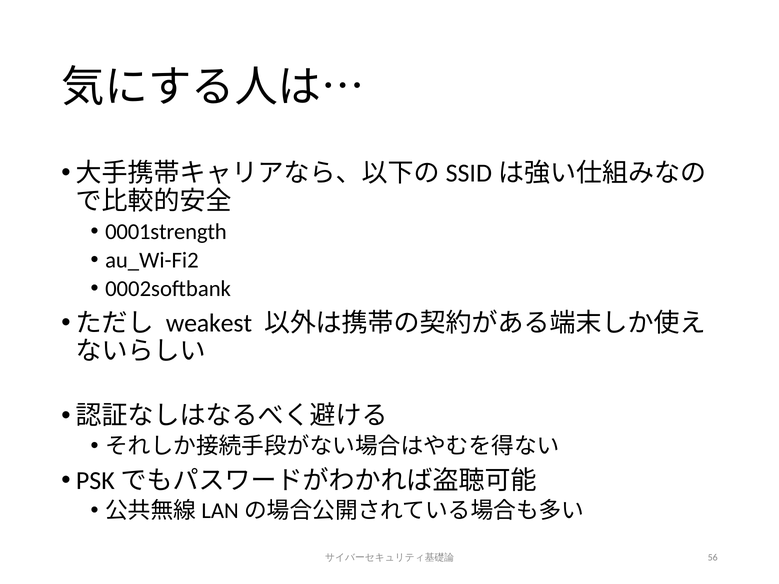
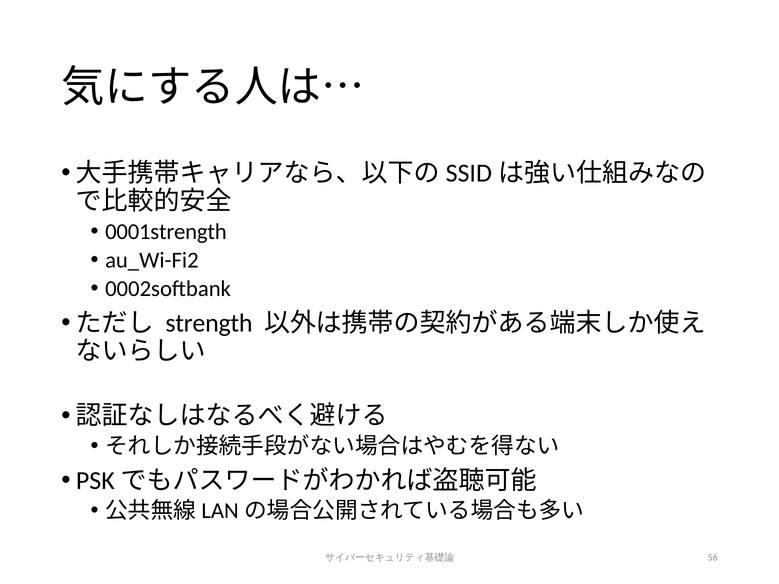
weakest: weakest -> strength
